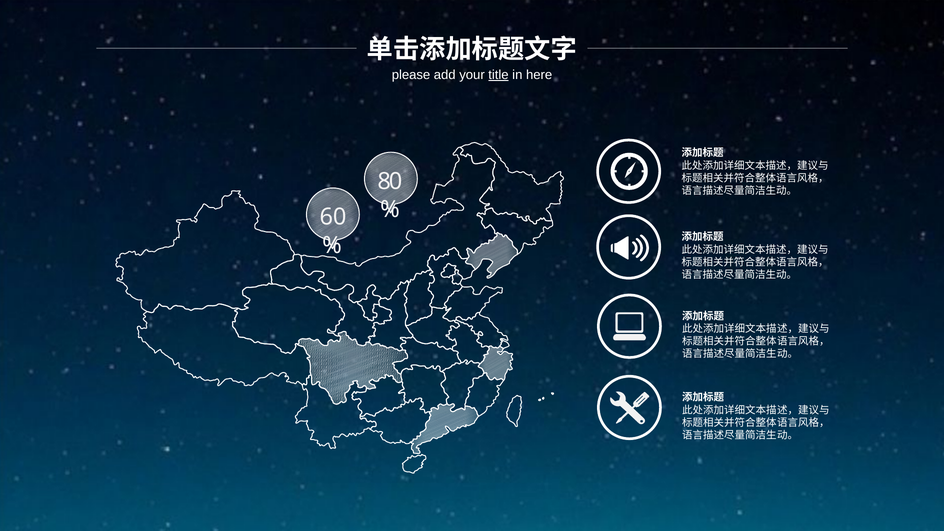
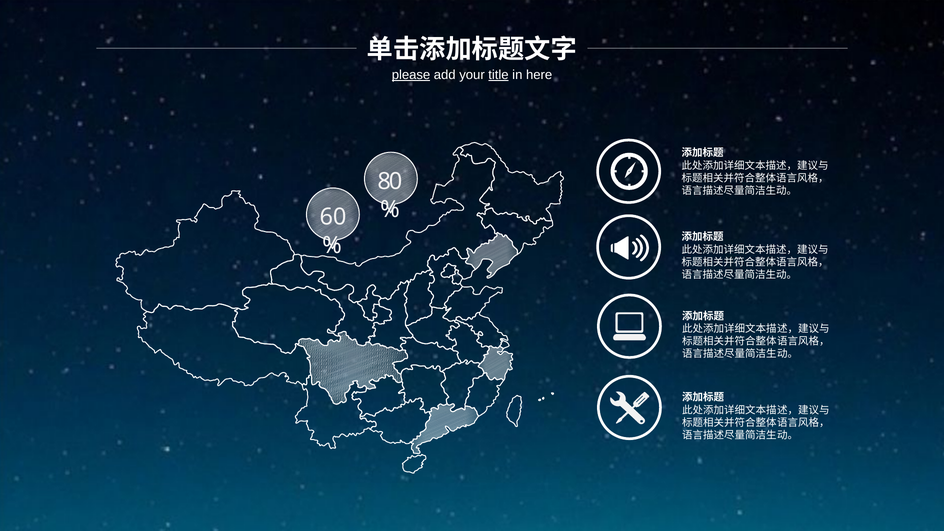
please underline: none -> present
